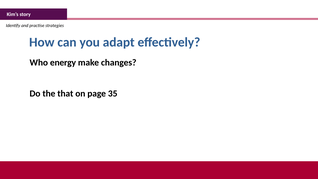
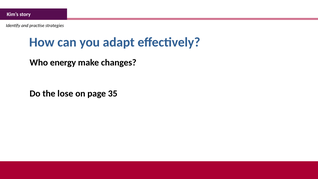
that: that -> lose
